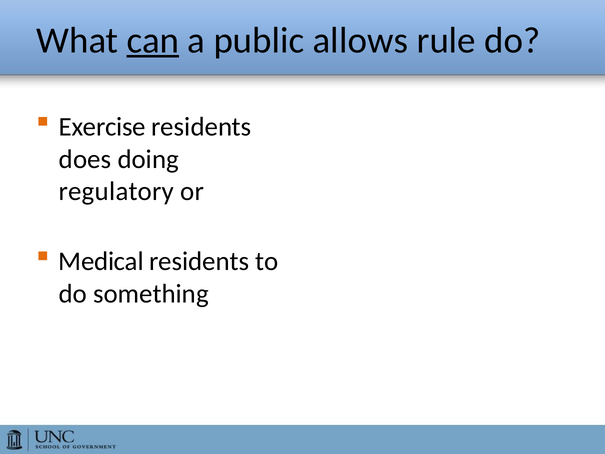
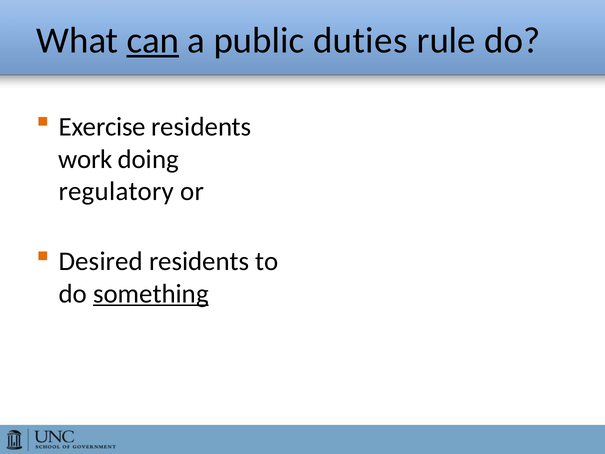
allows: allows -> duties
does: does -> work
Medical: Medical -> Desired
something underline: none -> present
